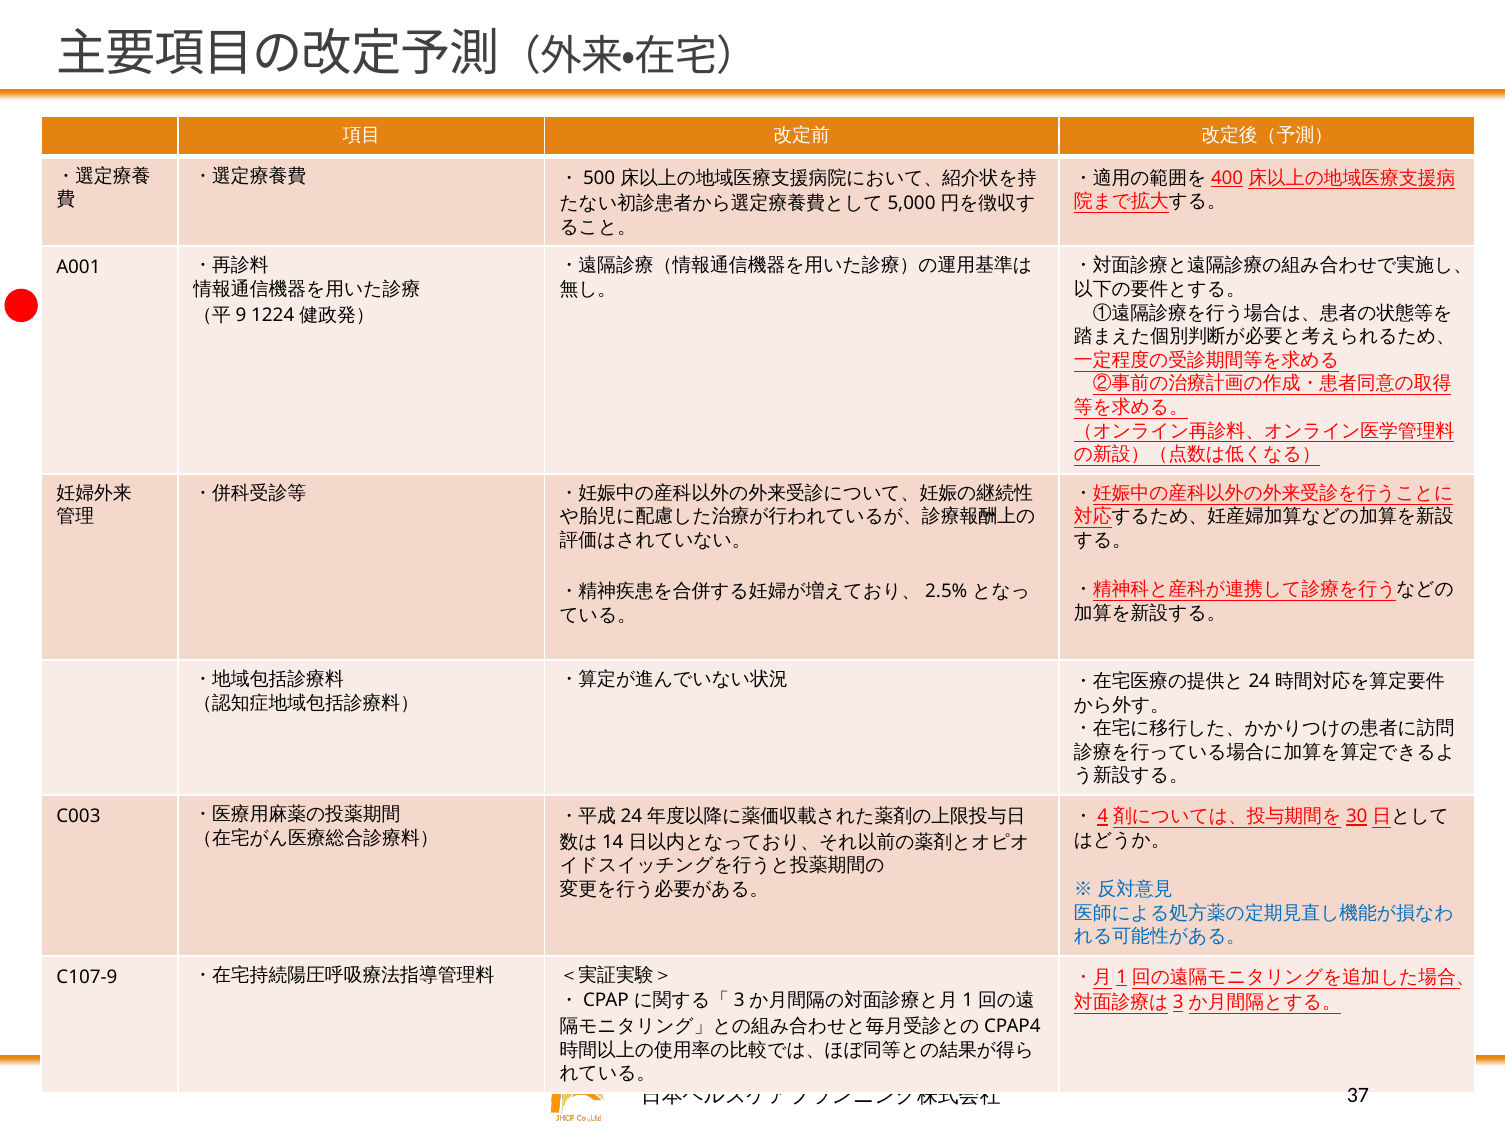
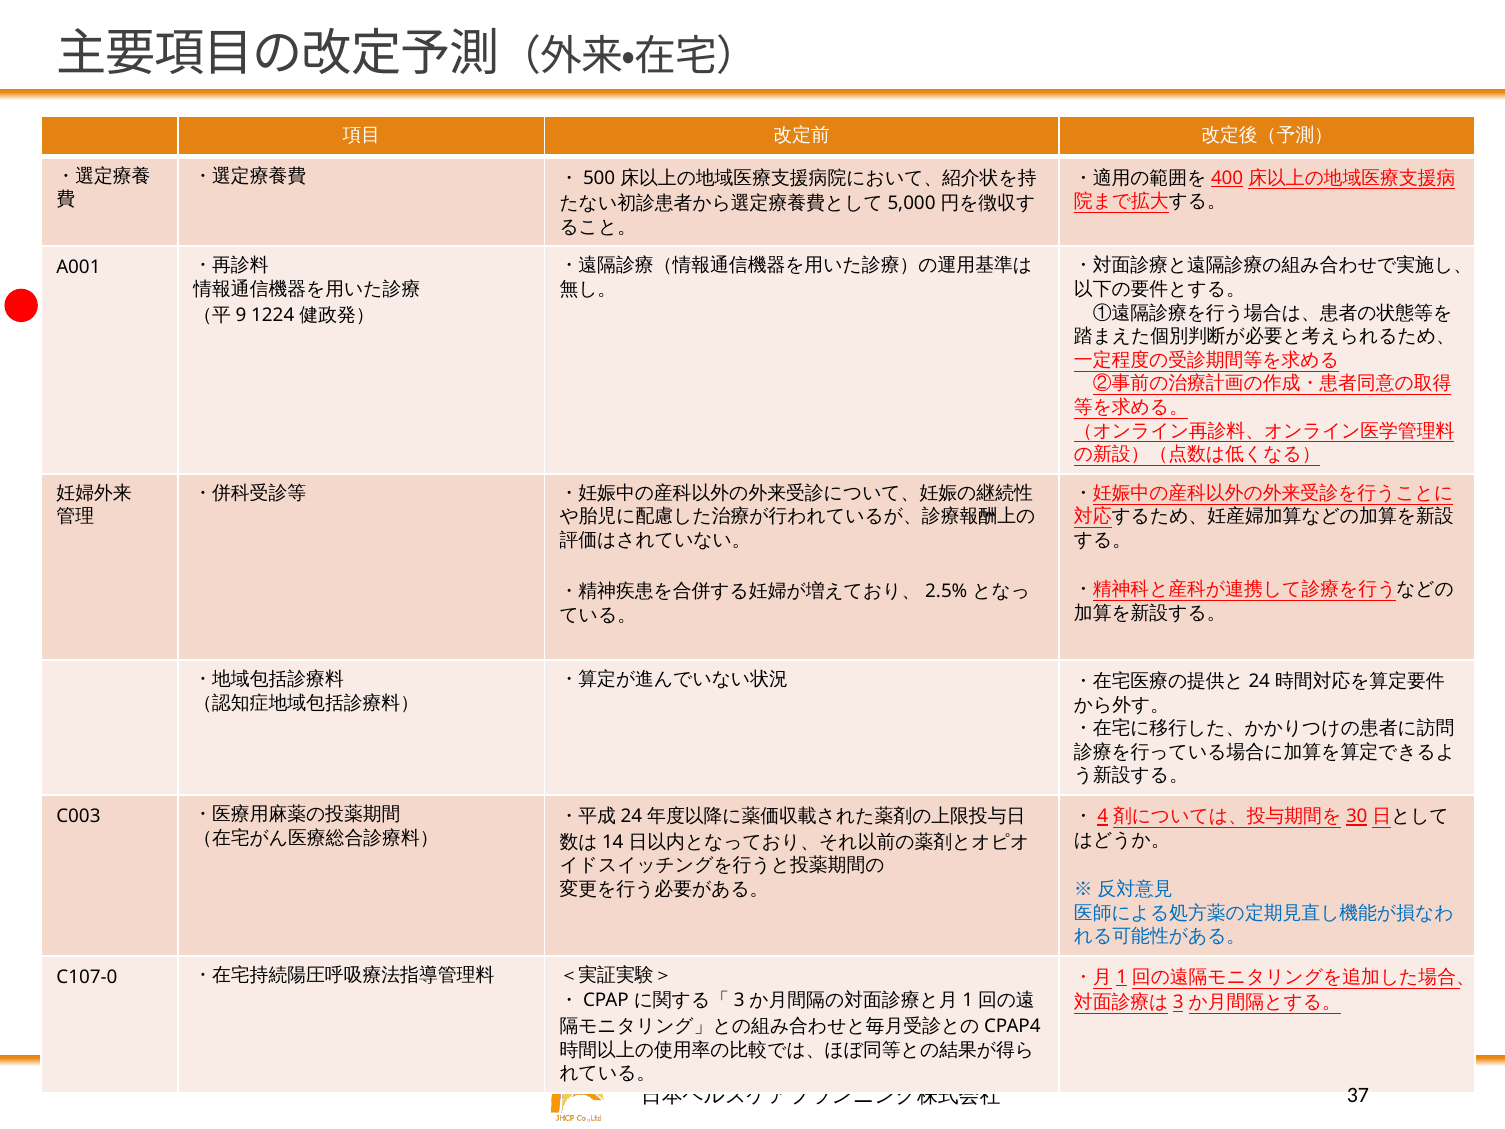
C107-9: C107-9 -> C107-0
